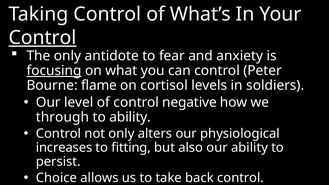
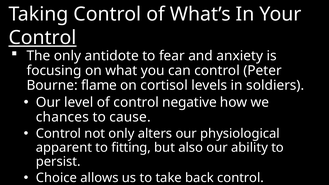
focusing underline: present -> none
through: through -> chances
to ability: ability -> cause
increases: increases -> apparent
